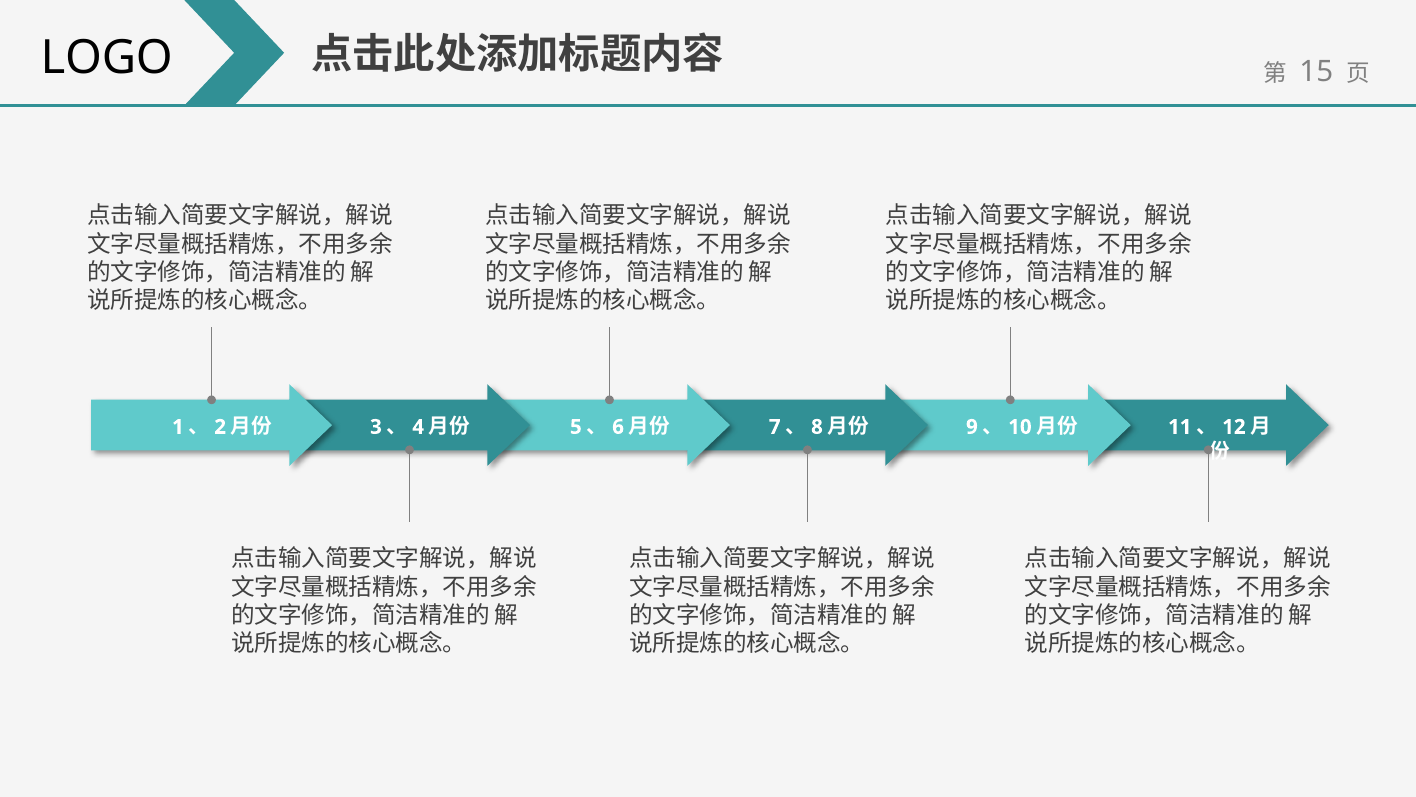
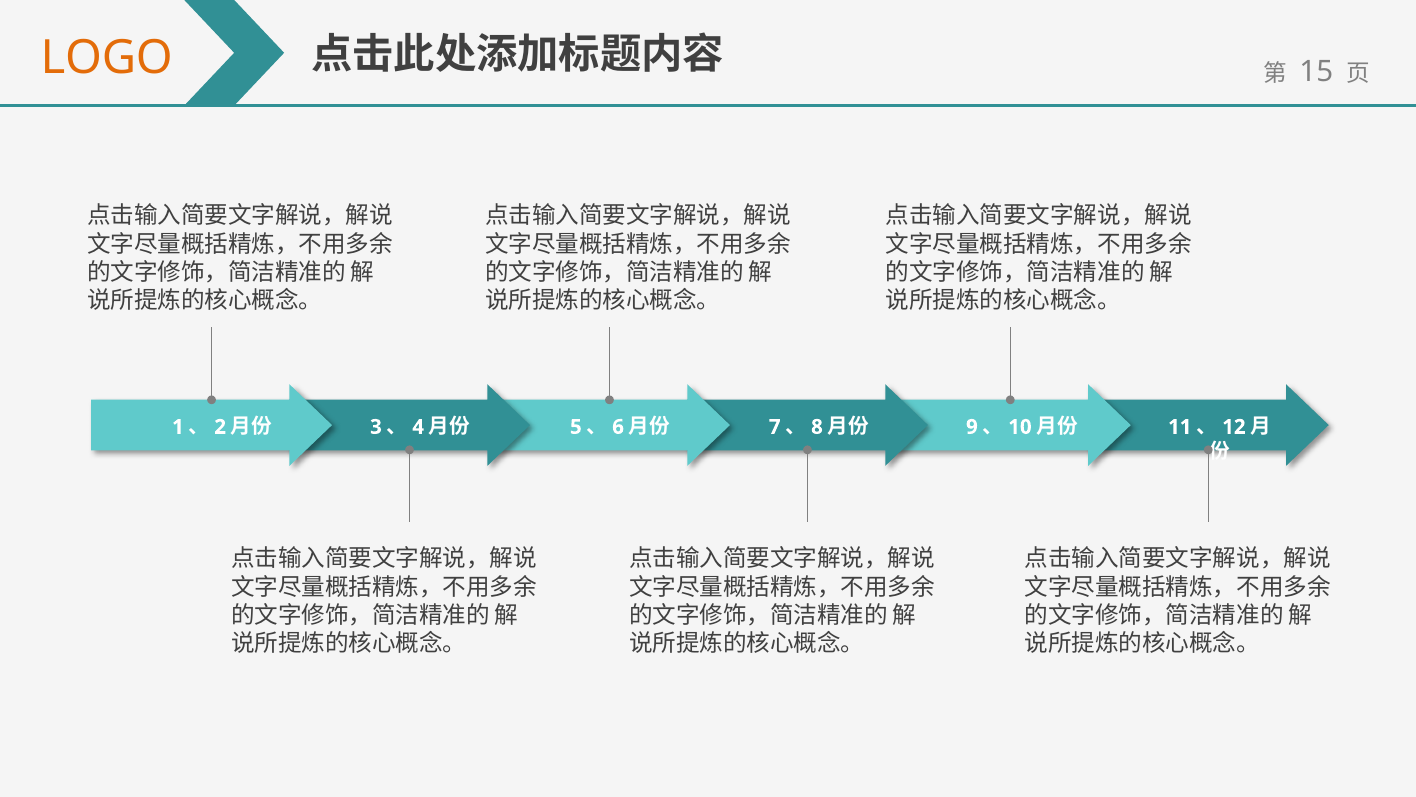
LOGO colour: black -> orange
